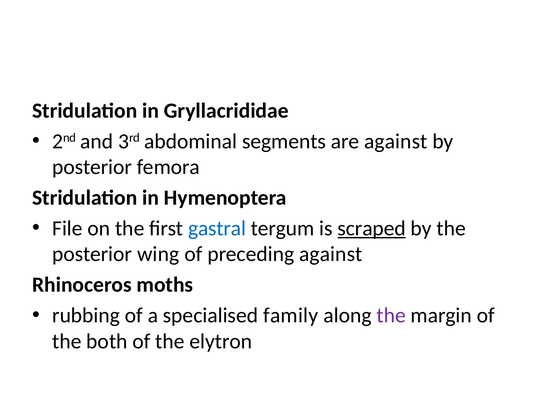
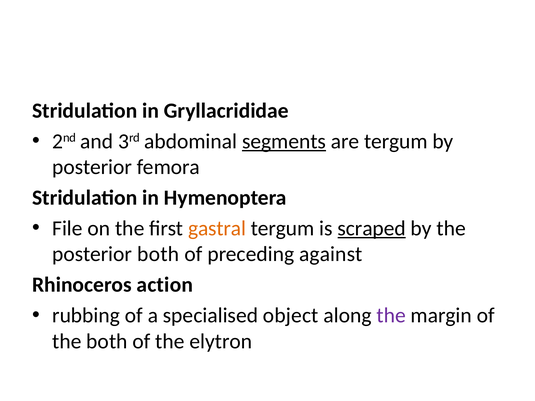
segments underline: none -> present
are against: against -> tergum
gastral colour: blue -> orange
posterior wing: wing -> both
moths: moths -> action
family: family -> object
